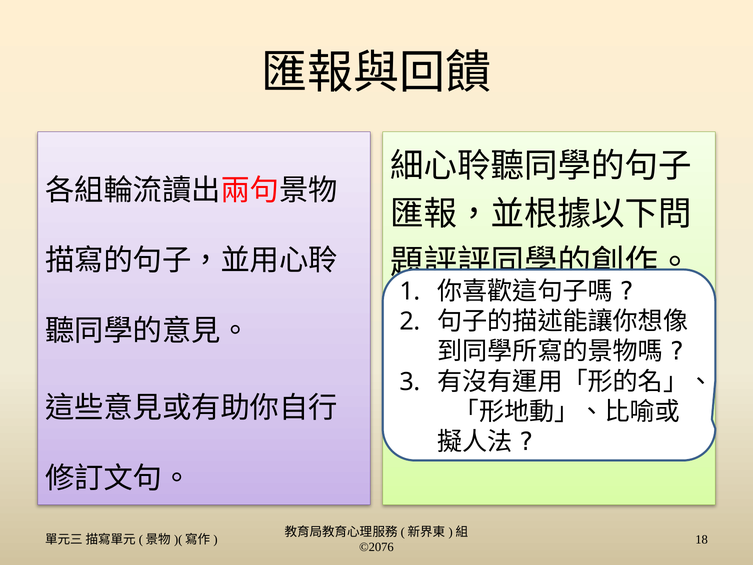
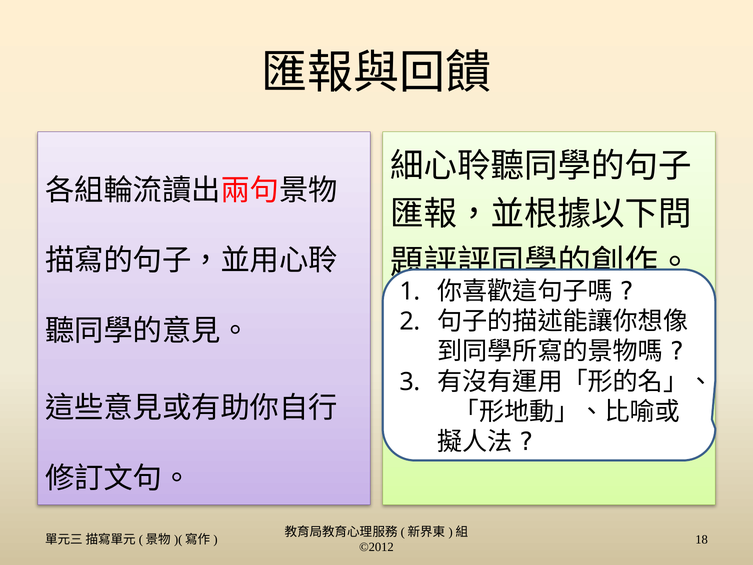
©2076: ©2076 -> ©2012
